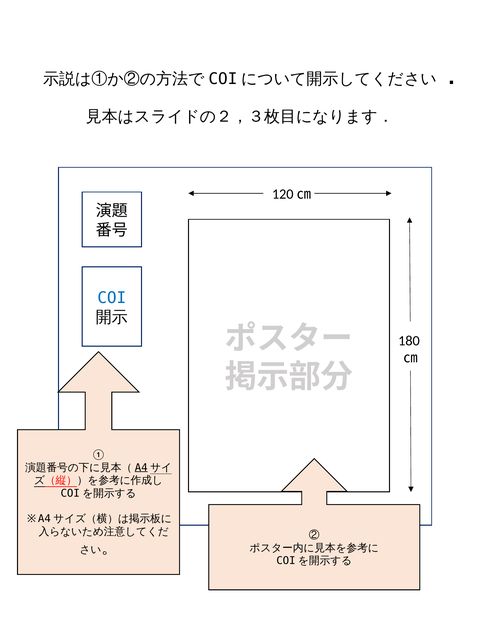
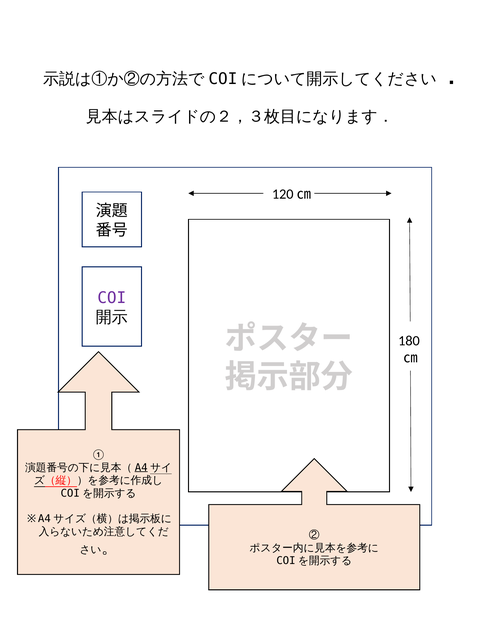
COI colour: blue -> purple
